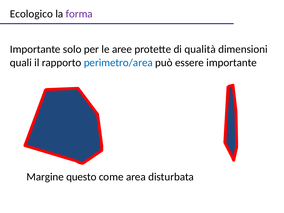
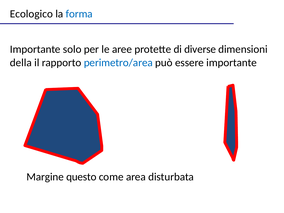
forma colour: purple -> blue
qualità: qualità -> diverse
quali: quali -> della
